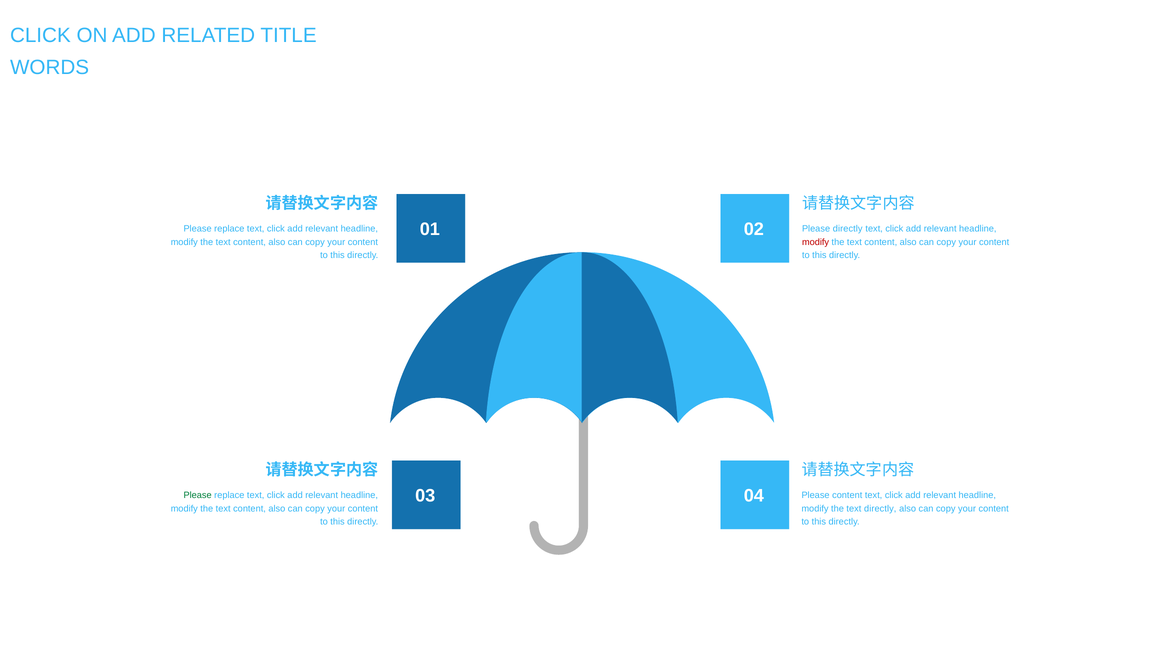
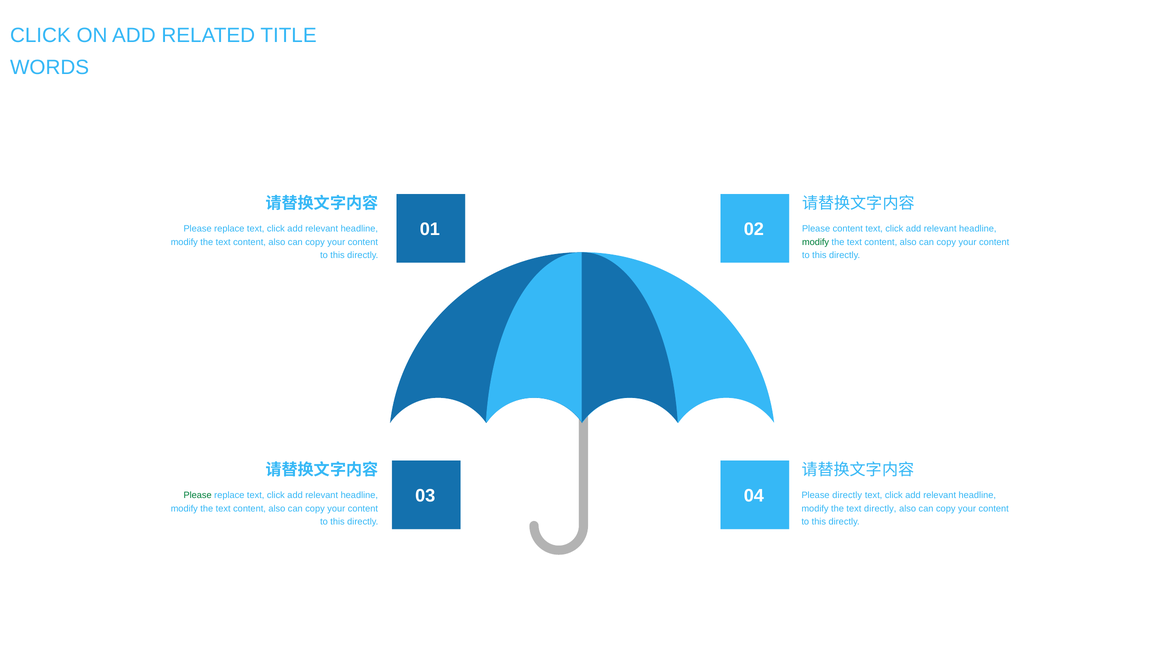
Please directly: directly -> content
modify at (816, 242) colour: red -> green
Please content: content -> directly
